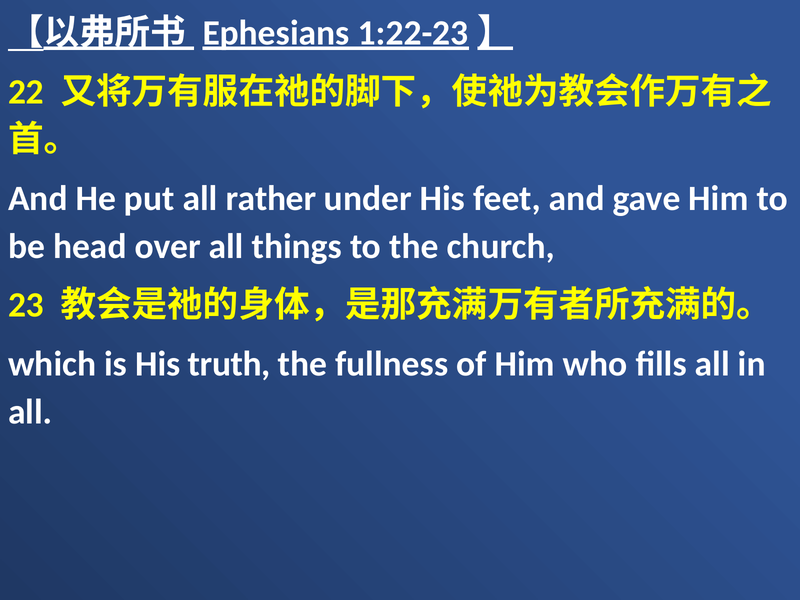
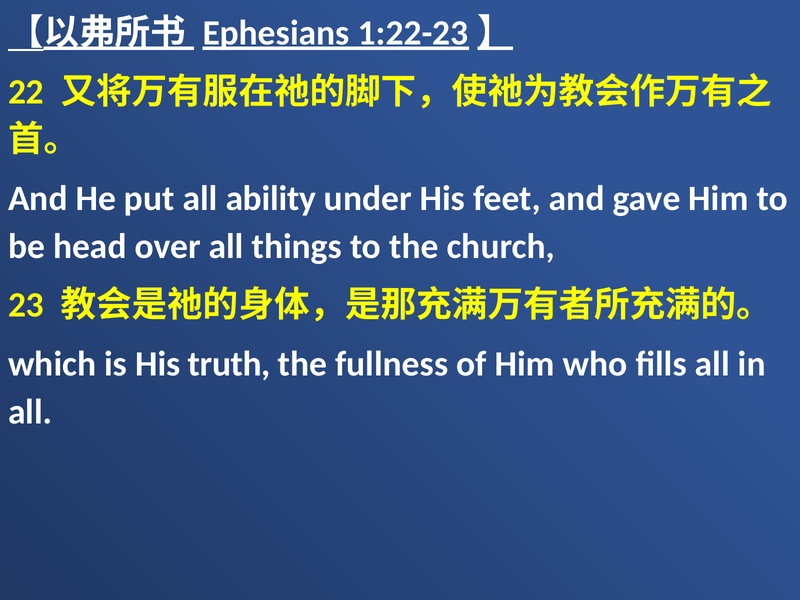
rather: rather -> ability
